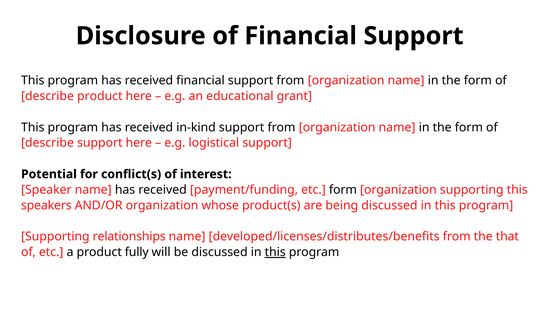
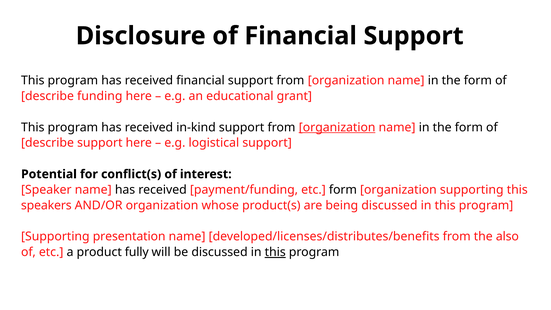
describe product: product -> funding
organization at (337, 127) underline: none -> present
relationships: relationships -> presentation
that: that -> also
